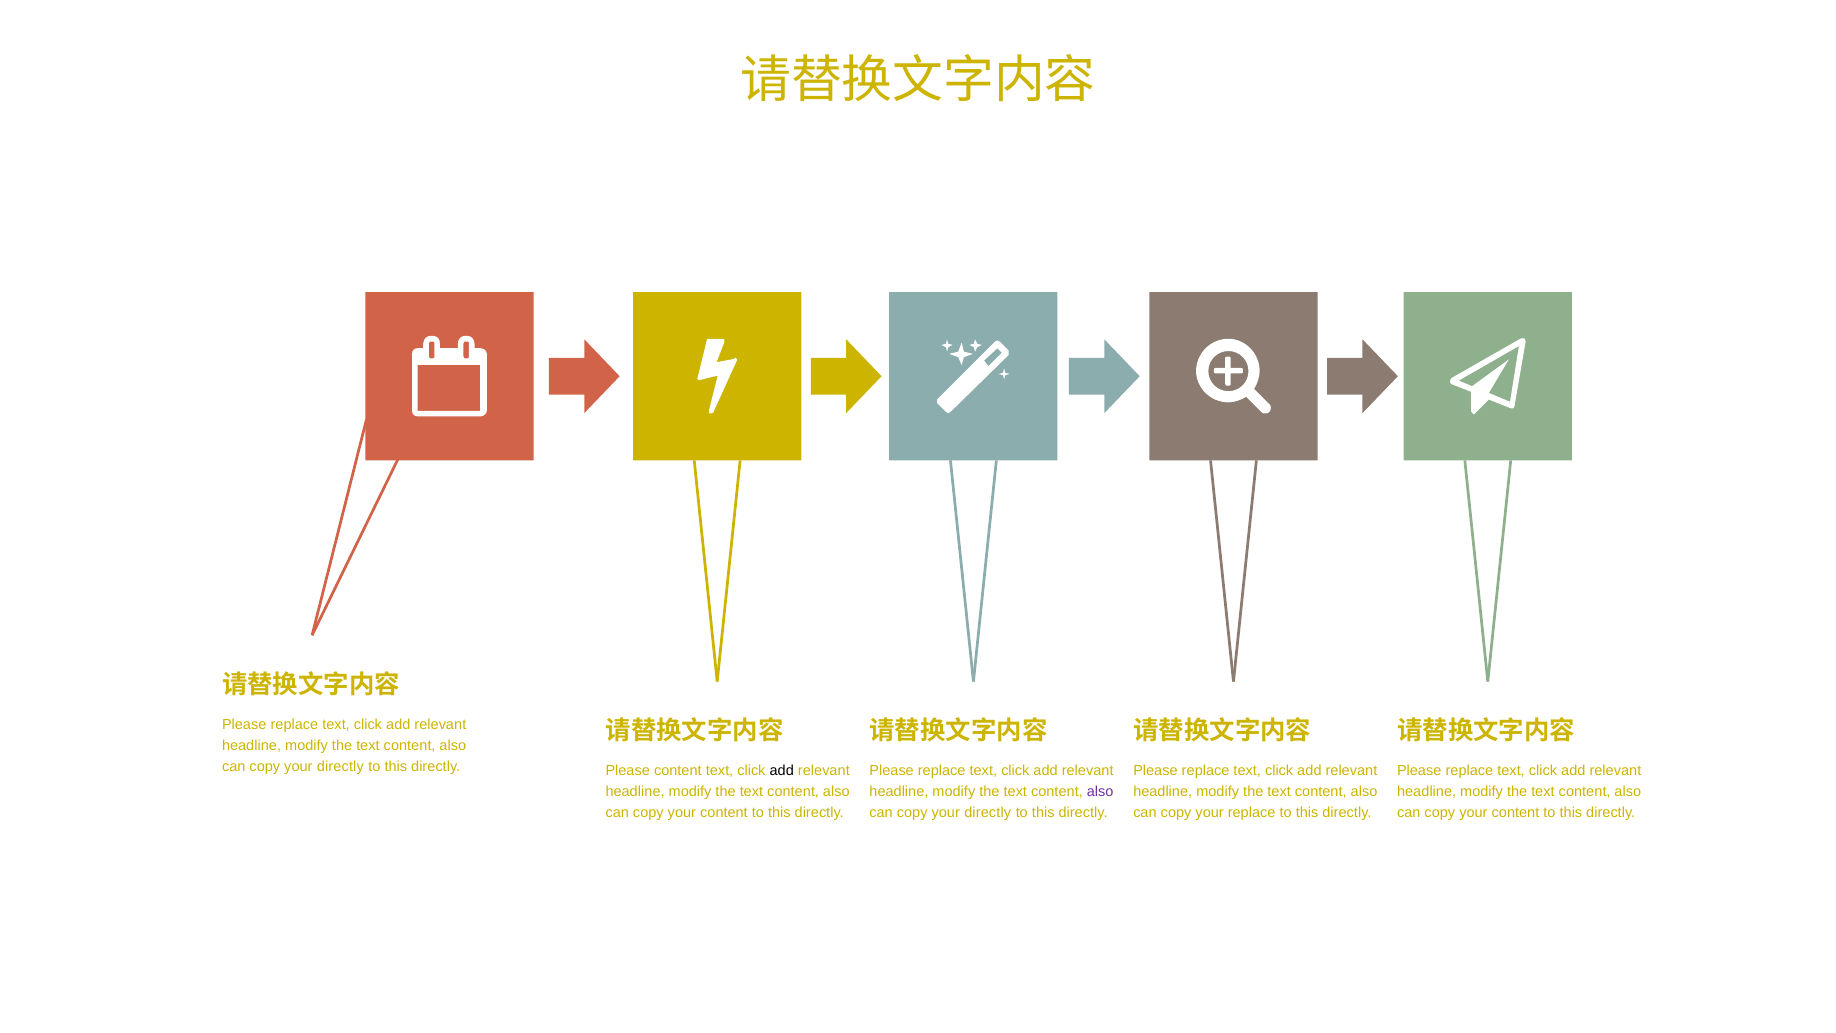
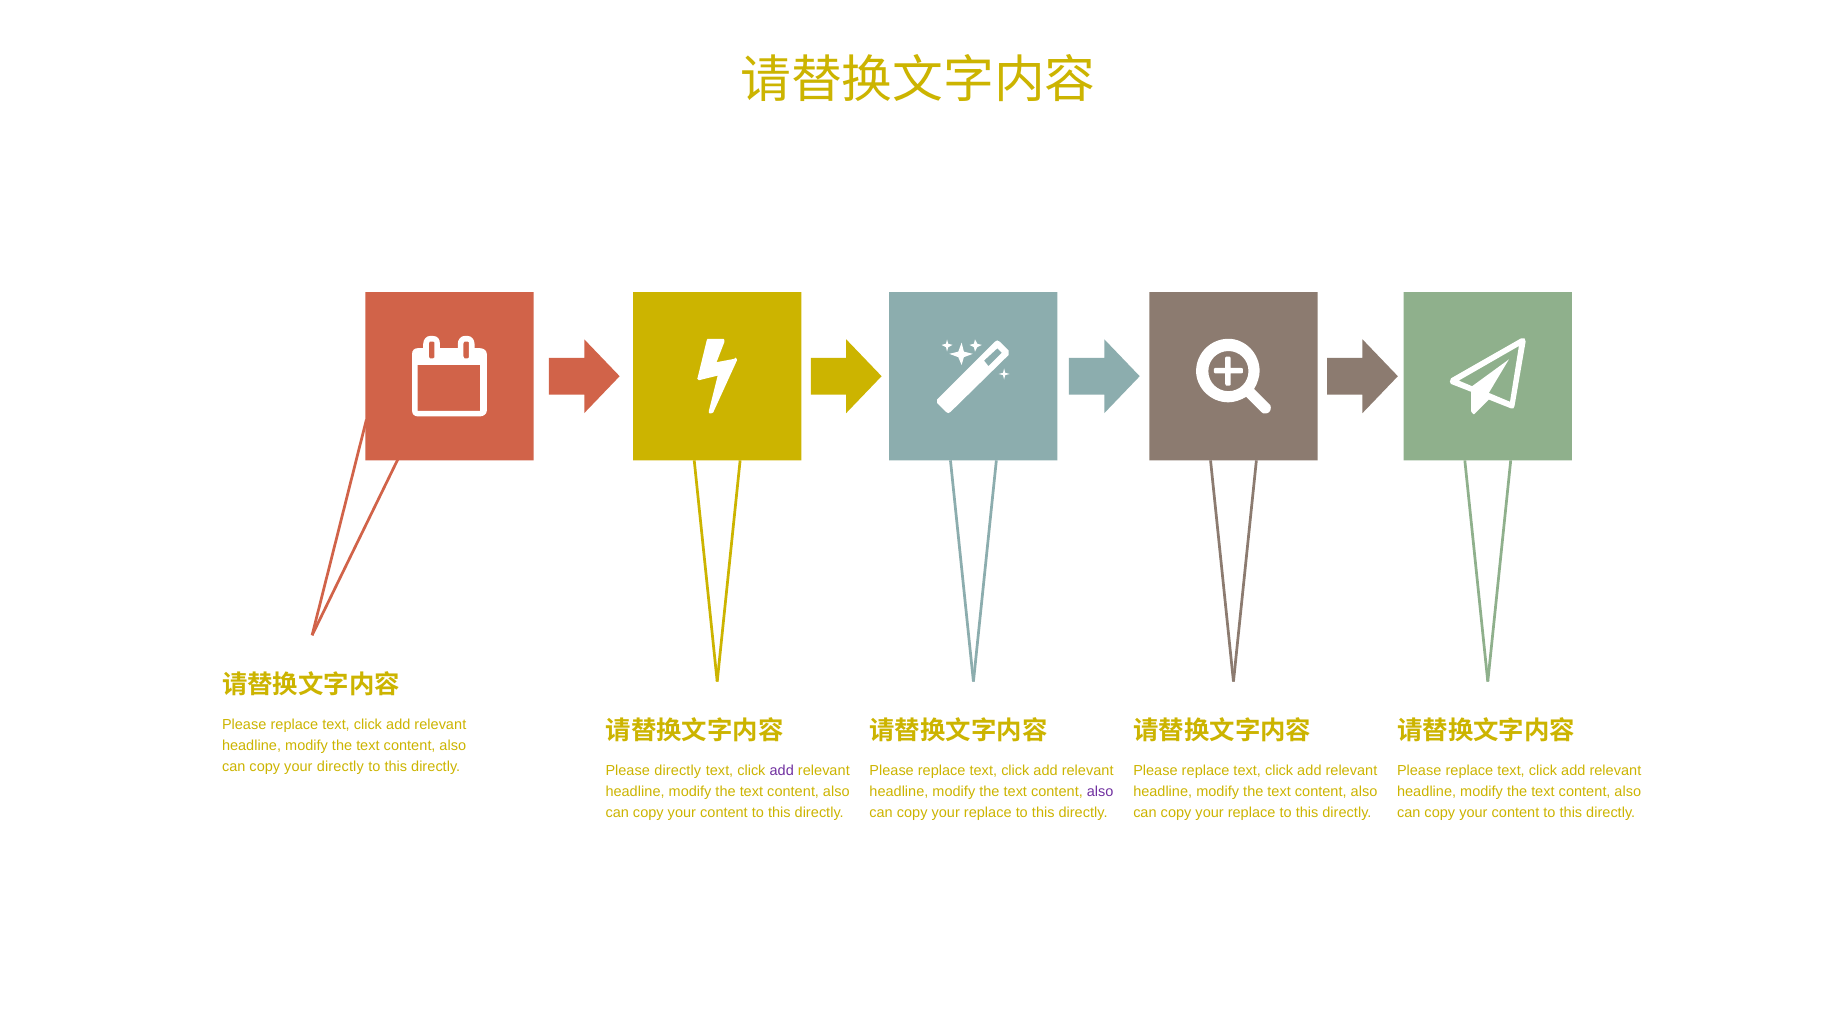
Please content: content -> directly
add at (782, 771) colour: black -> purple
directly at (988, 812): directly -> replace
